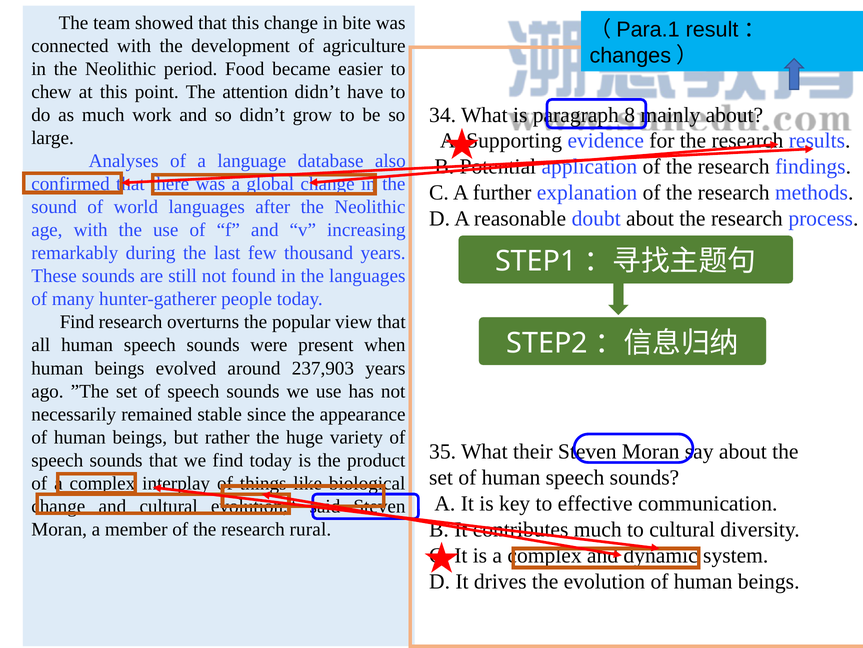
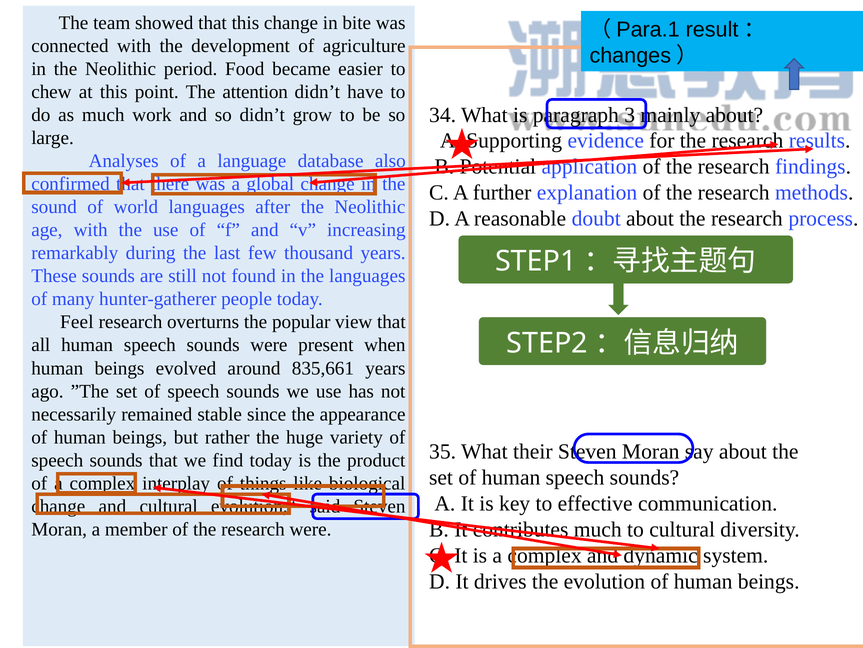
8: 8 -> 3
Find at (77, 322): Find -> Feel
237,903: 237,903 -> 835,661
research rural: rural -> were
